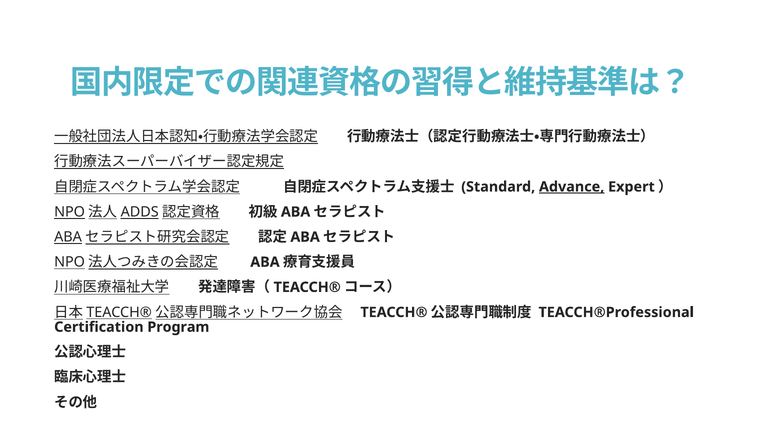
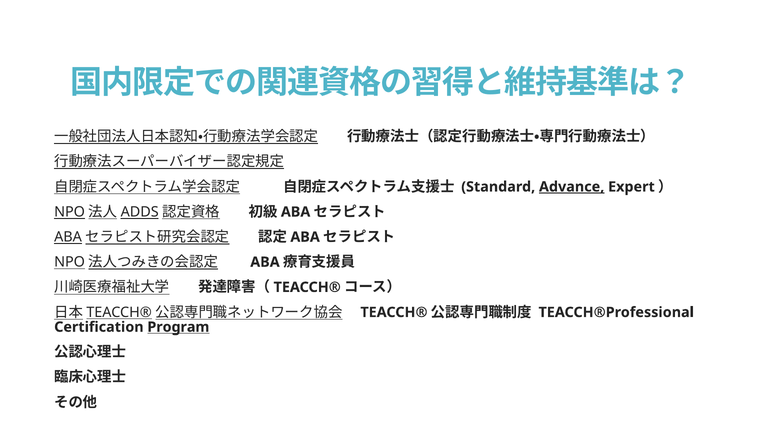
Program underline: none -> present
